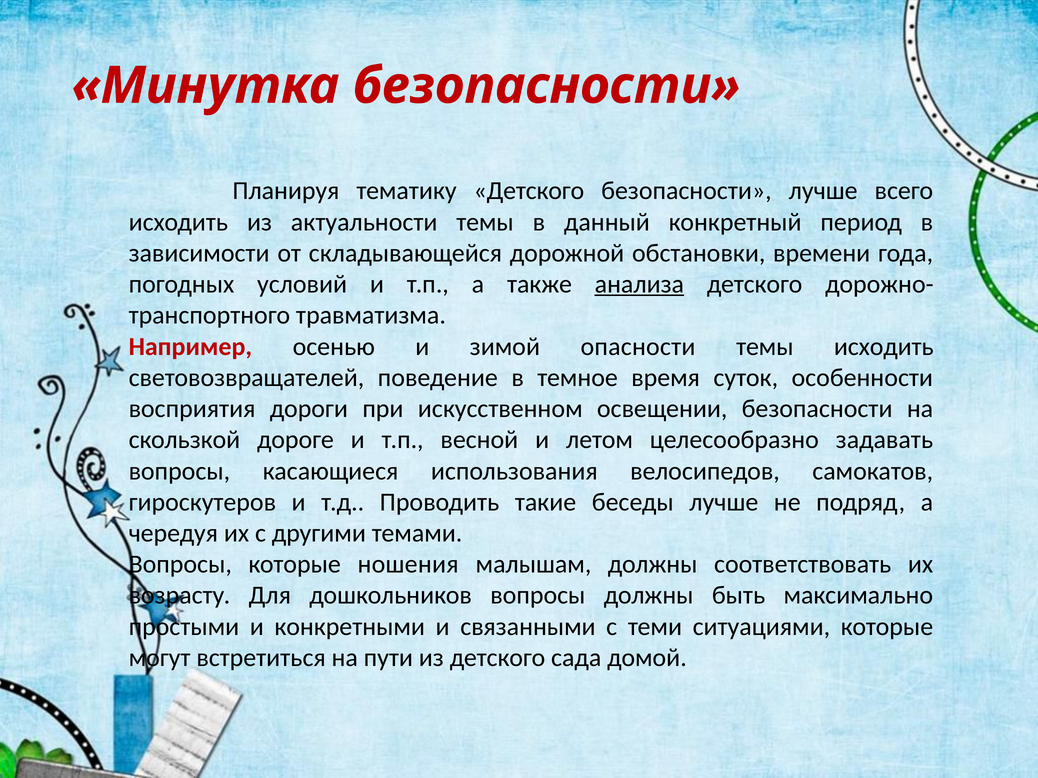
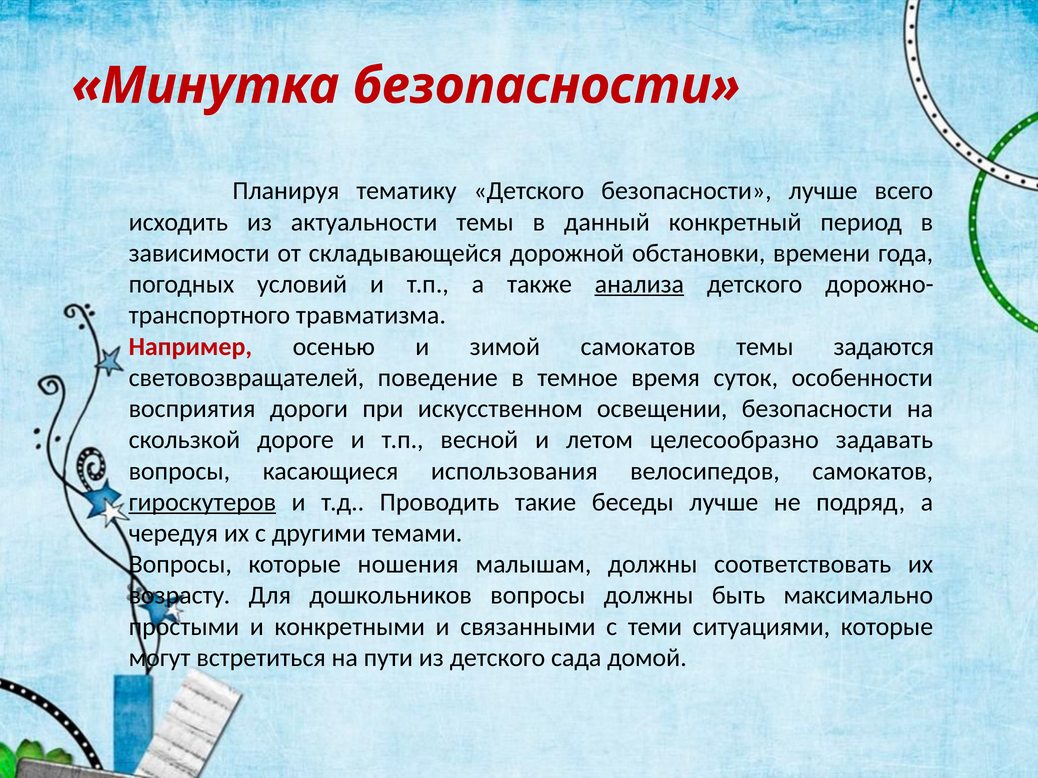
зимой опасности: опасности -> самокатов
темы исходить: исходить -> задаются
гироскутеров underline: none -> present
